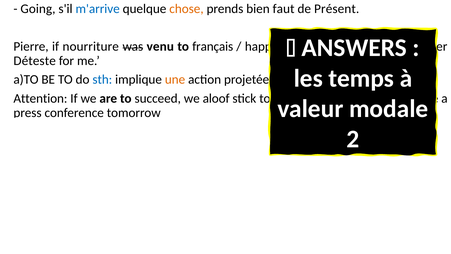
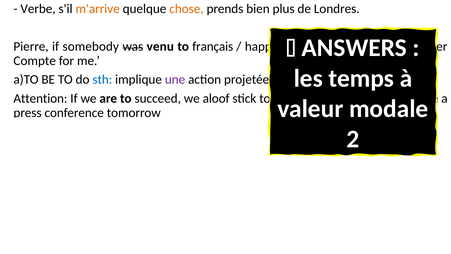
Going: Going -> Verbe
m'arrive colour: blue -> orange
faut: faut -> plus
Présent: Présent -> Londres
nourriture: nourriture -> somebody
Déteste: Déteste -> Compte
une at (175, 80) colour: orange -> purple
